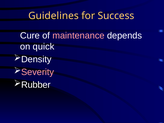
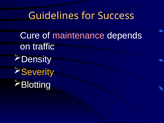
quick: quick -> traffic
Severity colour: pink -> yellow
Rubber: Rubber -> Blotting
